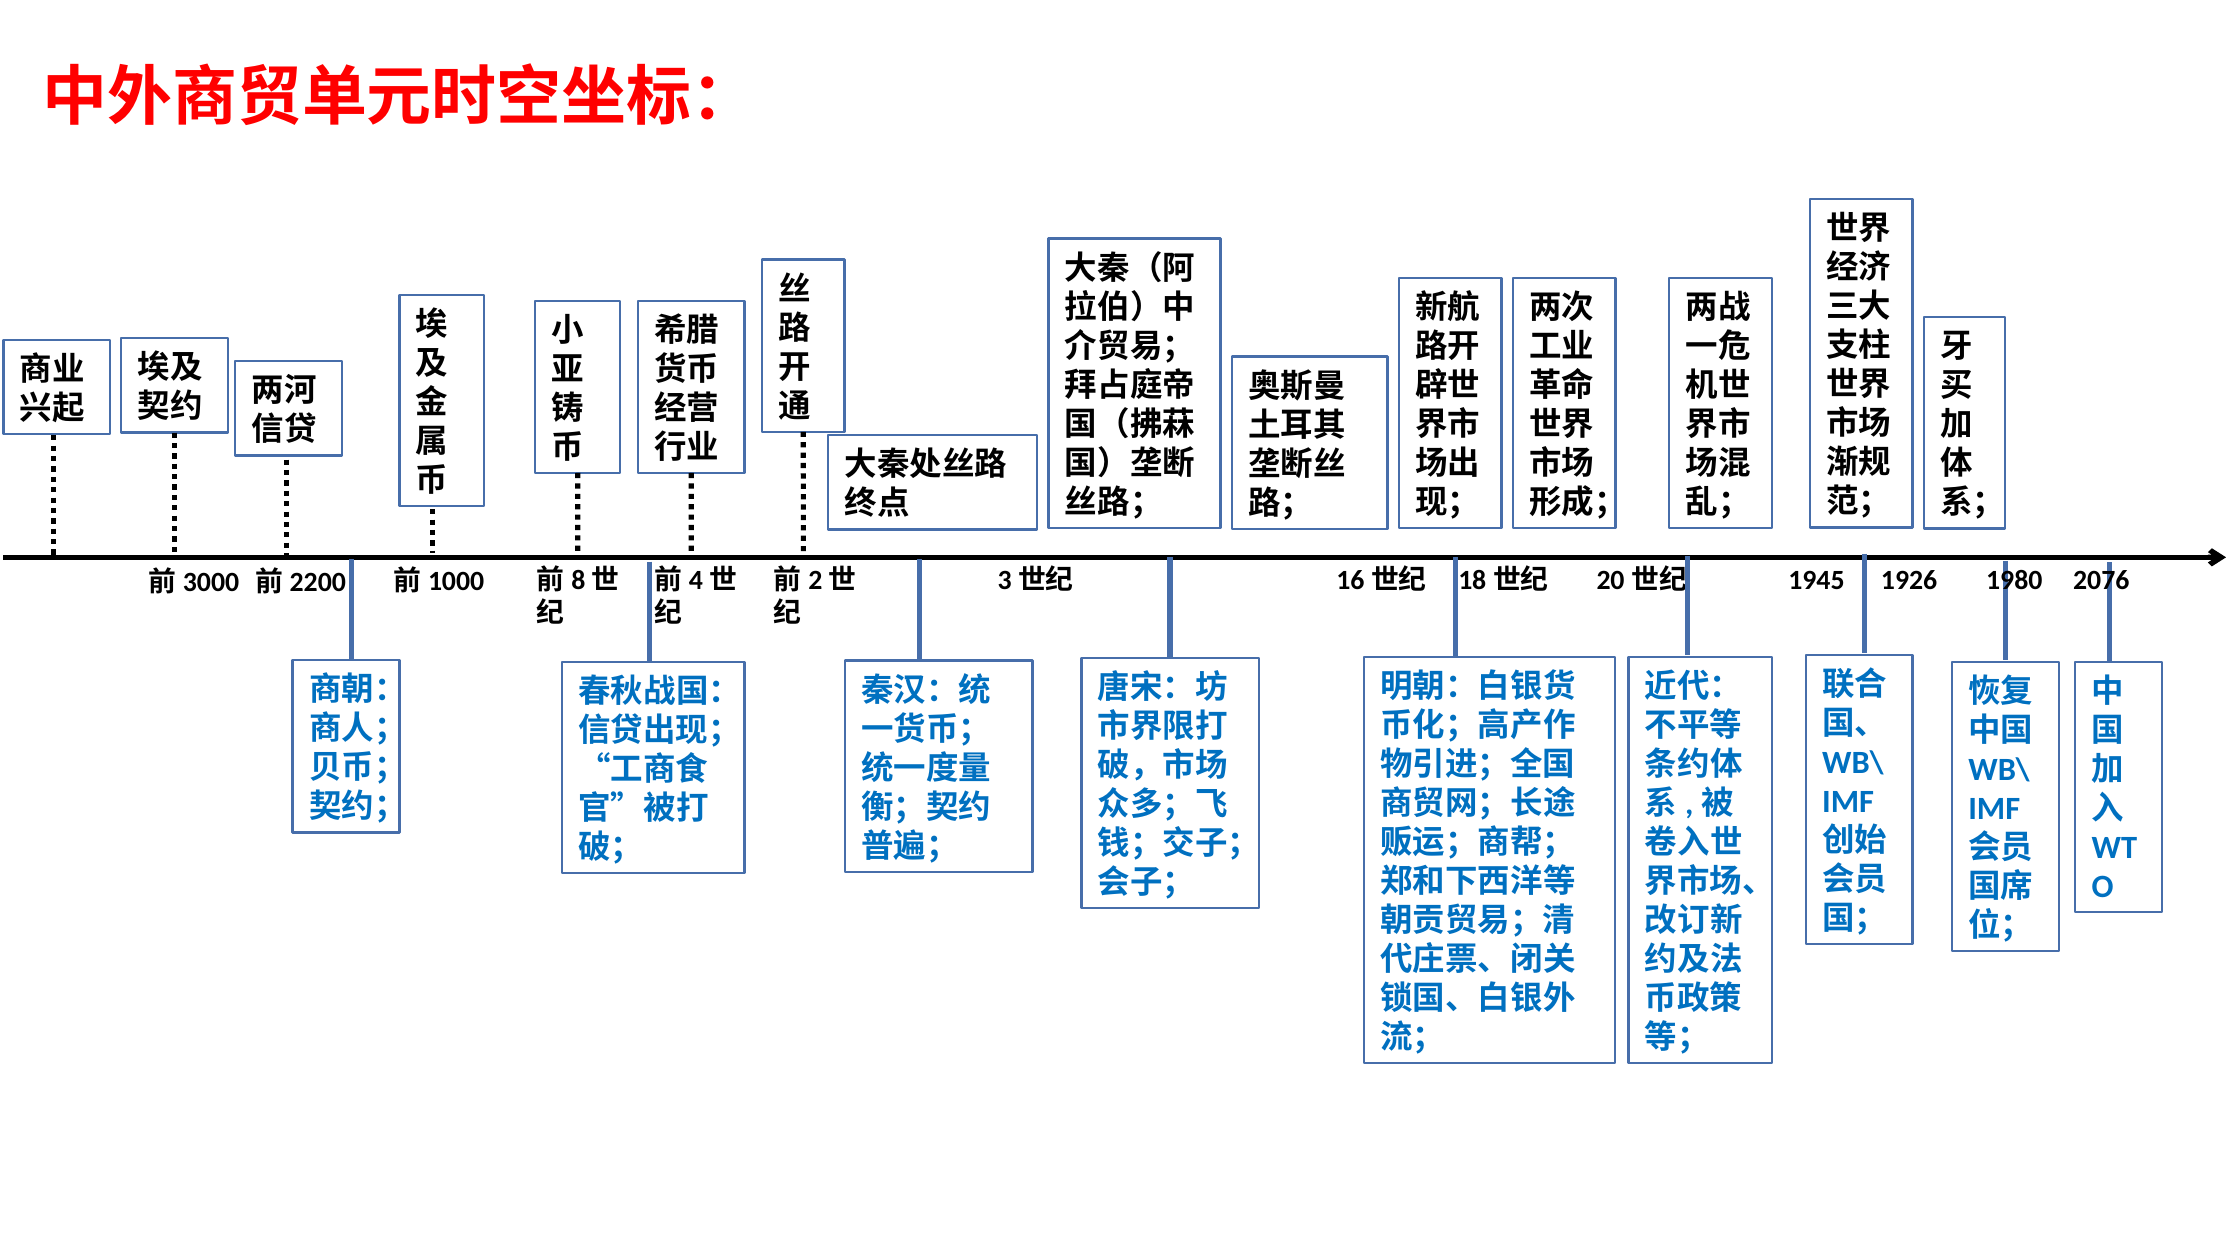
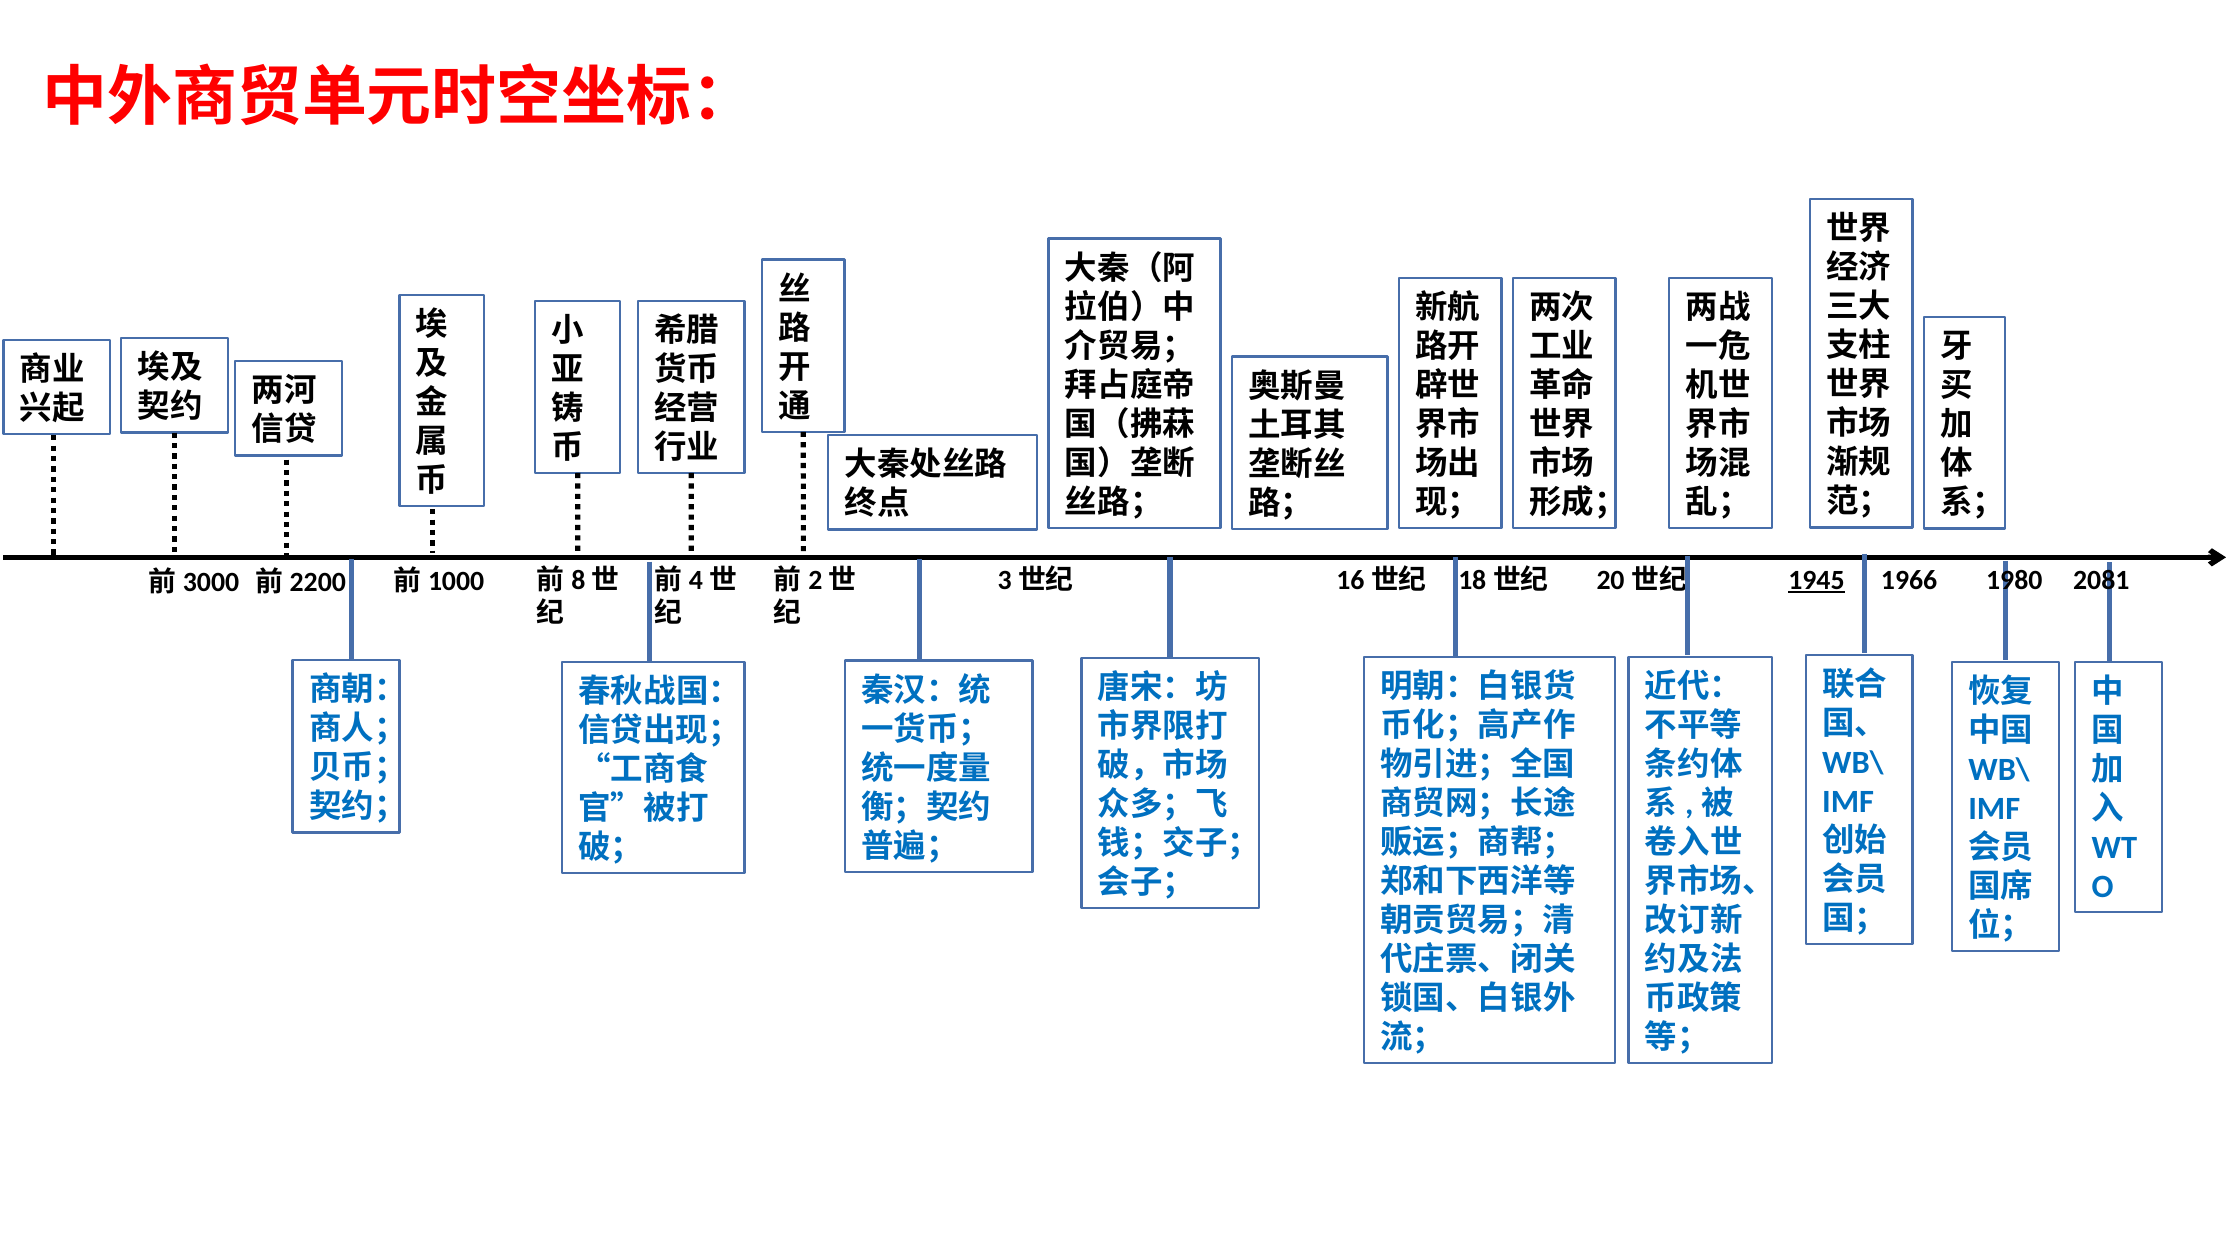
1945 underline: none -> present
1926: 1926 -> 1966
2076: 2076 -> 2081
